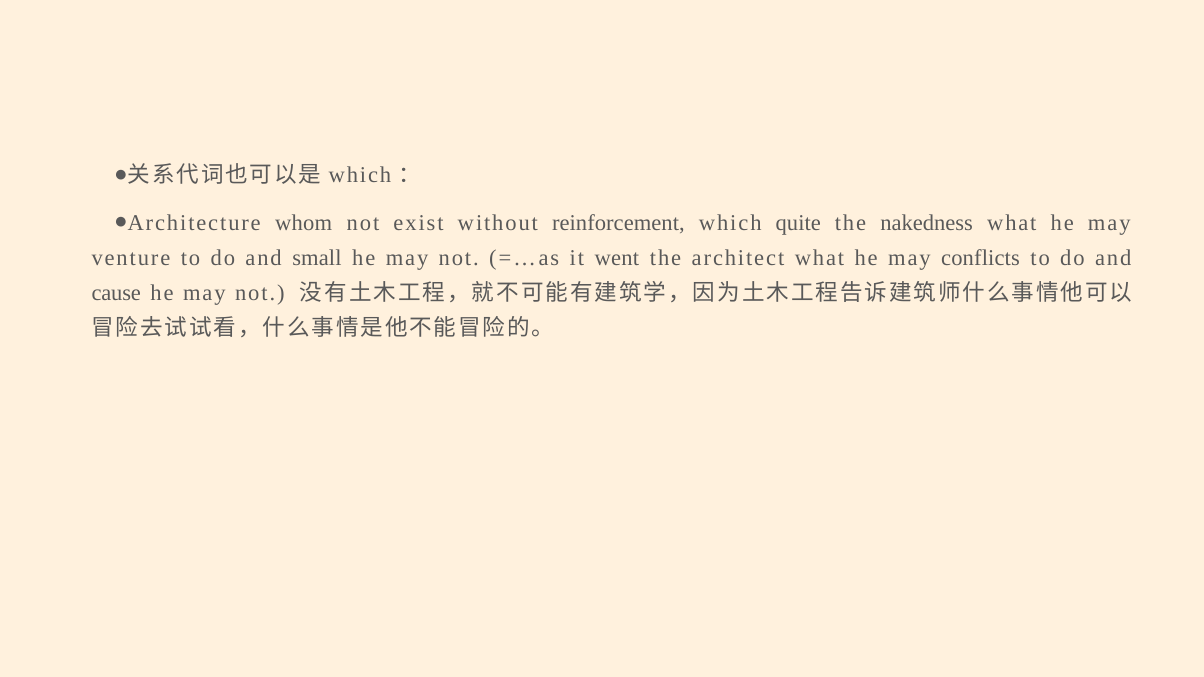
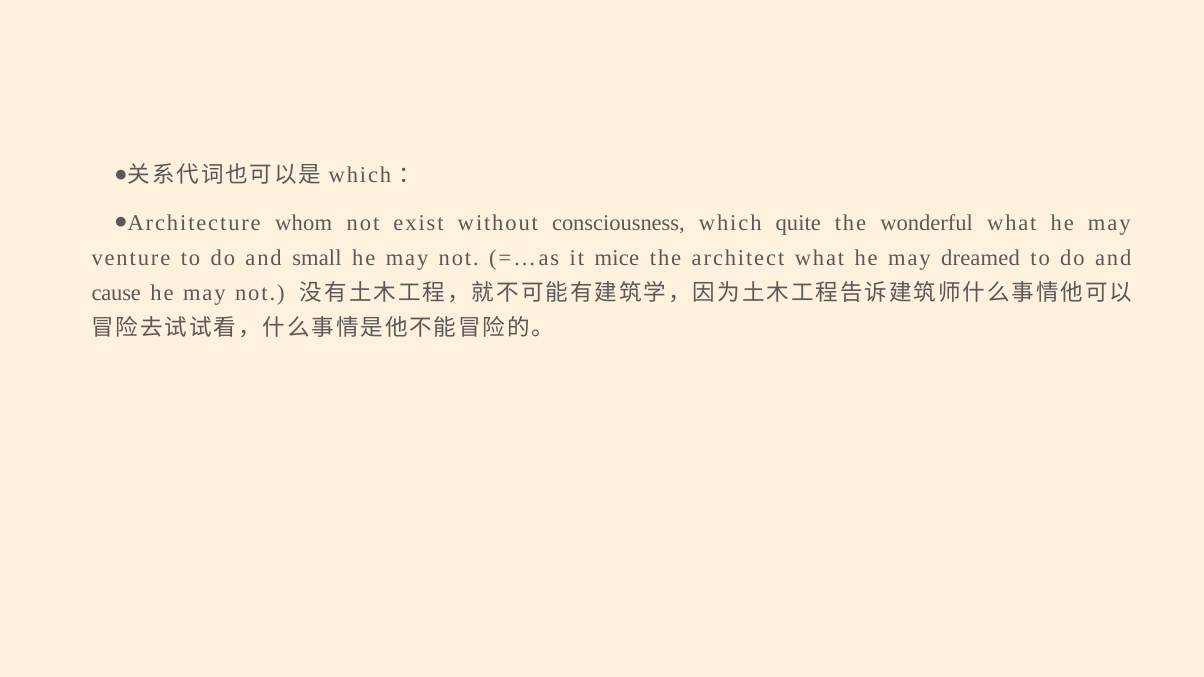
reinforcement: reinforcement -> consciousness
nakedness: nakedness -> wonderful
went: went -> mice
conflicts: conflicts -> dreamed
